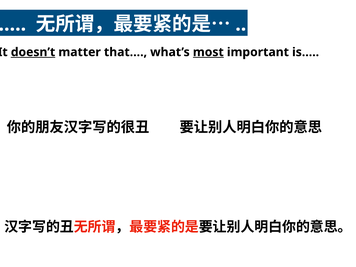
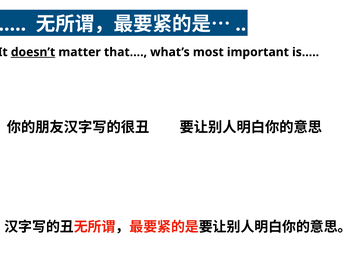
most underline: present -> none
